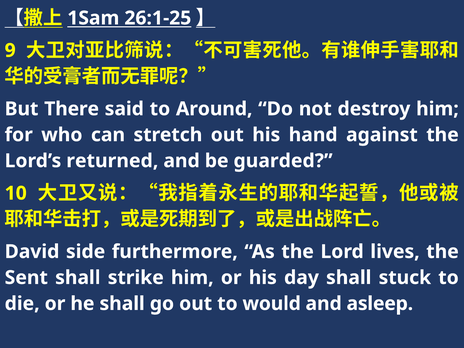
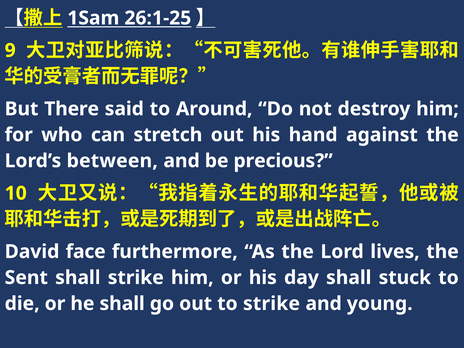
returned: returned -> between
guarded: guarded -> precious
side: side -> face
to would: would -> strike
asleep: asleep -> young
